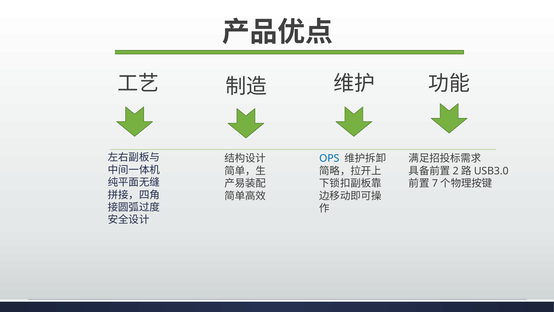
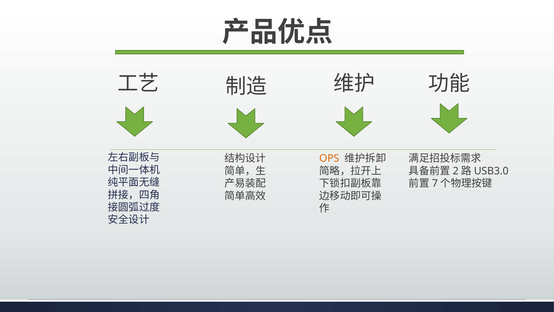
OPS colour: blue -> orange
